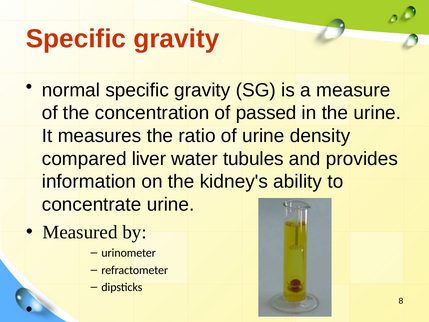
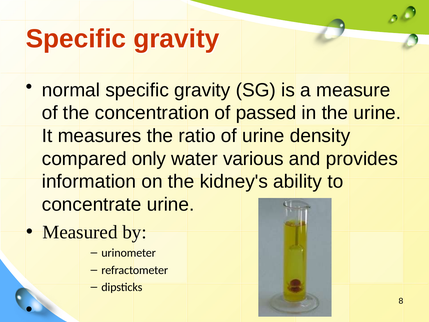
liver: liver -> only
tubules: tubules -> various
